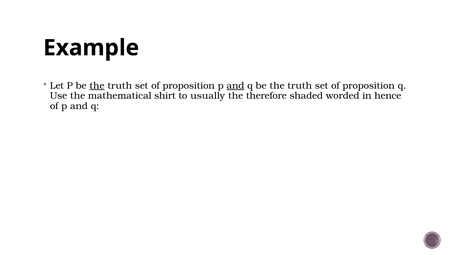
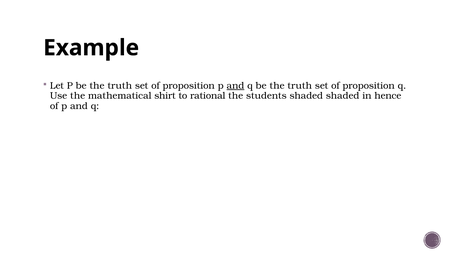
the at (97, 86) underline: present -> none
usually: usually -> rational
therefore: therefore -> students
shaded worded: worded -> shaded
